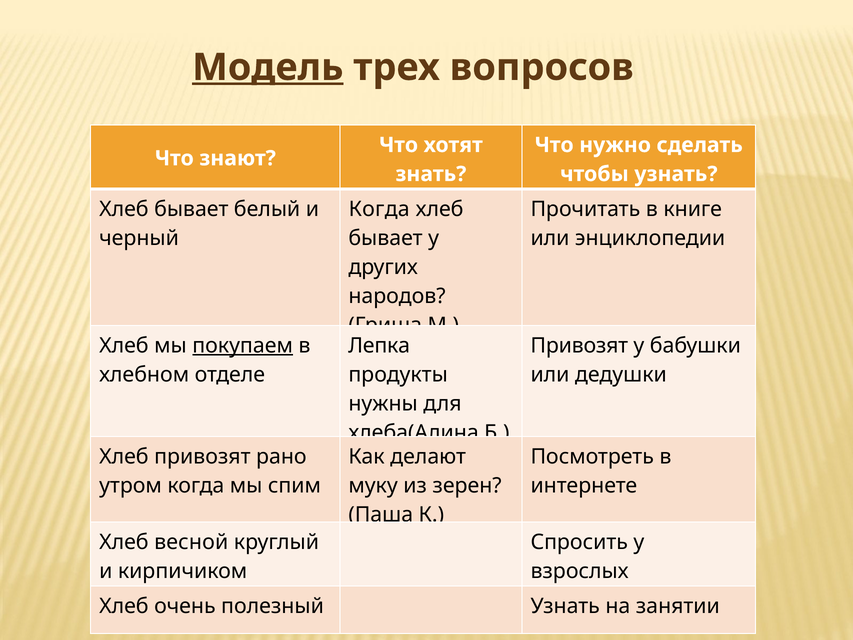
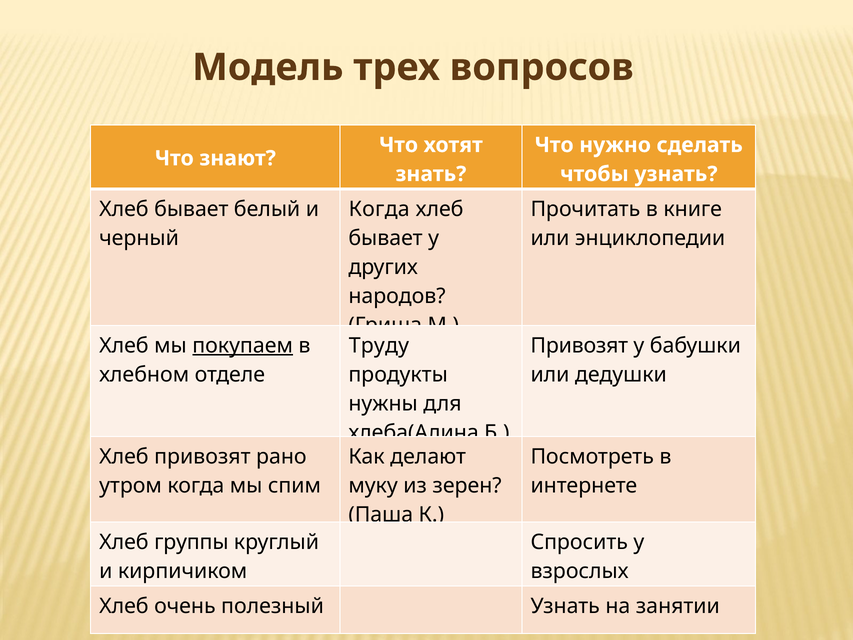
Модель underline: present -> none
Лепка: Лепка -> Труду
весной: весной -> группы
